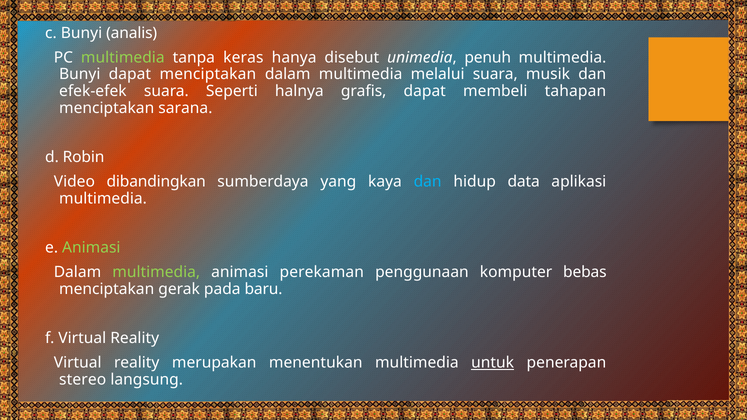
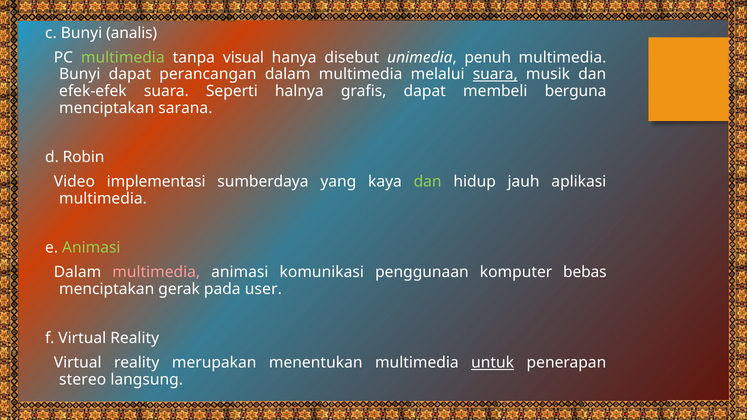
keras: keras -> visual
dapat menciptakan: menciptakan -> perancangan
suara at (495, 74) underline: none -> present
tahapan: tahapan -> berguna
dibandingkan: dibandingkan -> implementasi
dan at (428, 182) colour: light blue -> light green
data: data -> jauh
multimedia at (156, 272) colour: light green -> pink
perekaman: perekaman -> komunikasi
baru: baru -> user
